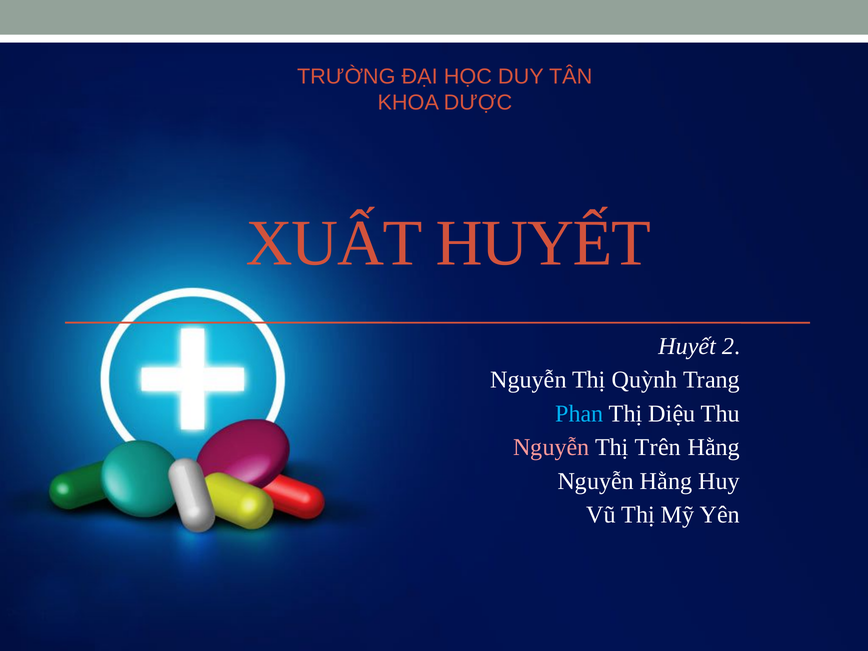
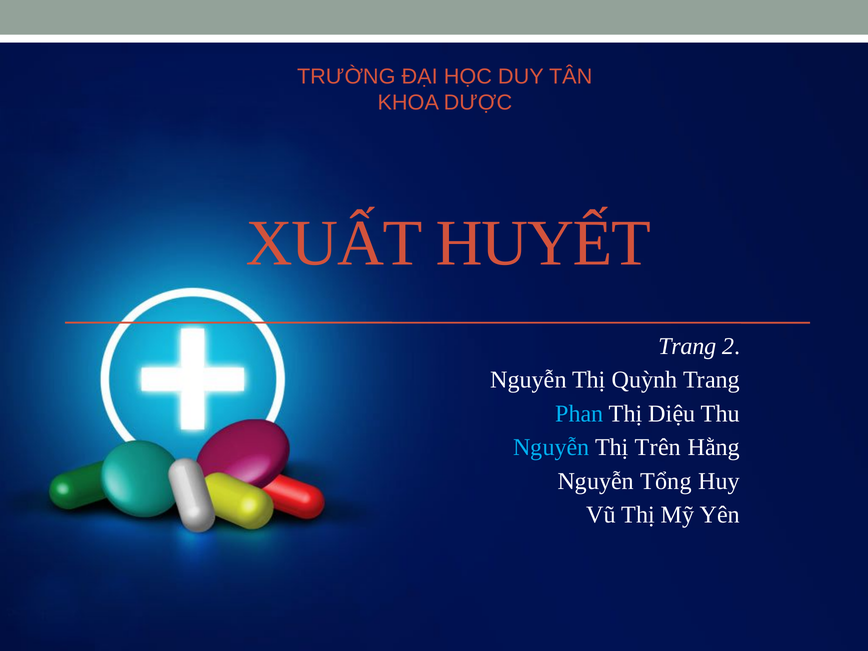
Huyết at (687, 346): Huyết -> Trang
Nguyễn at (551, 447) colour: pink -> light blue
Nguyễn Hằng: Hằng -> Tổng
